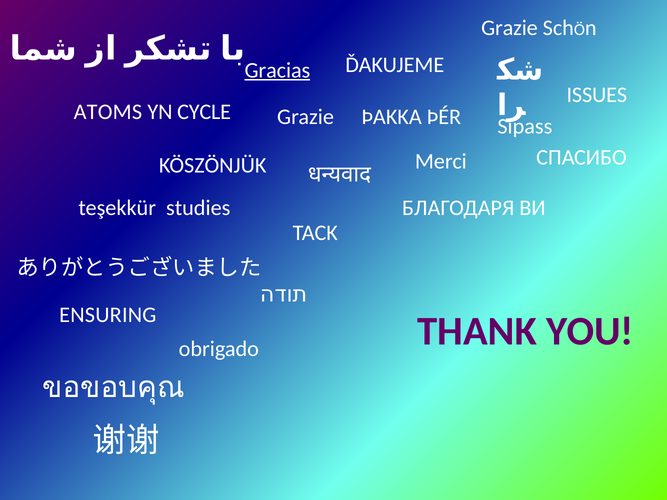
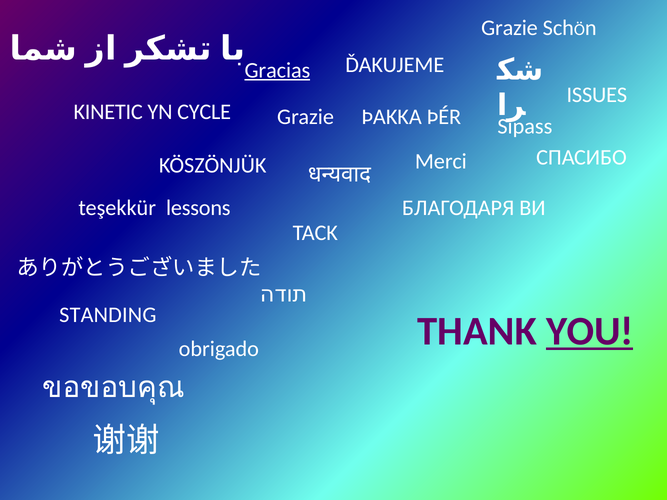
ATOMS: ATOMS -> KINETIC
studies: studies -> lessons
ENSURING: ENSURING -> STANDING
YOU underline: none -> present
